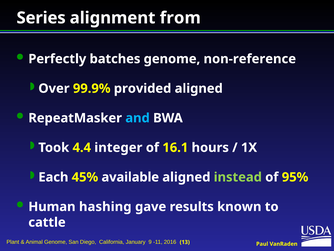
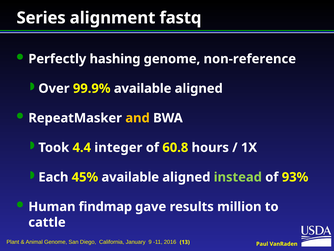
from: from -> fastq
batches: batches -> hashing
99.9% provided: provided -> available
and colour: light blue -> yellow
16.1: 16.1 -> 60.8
95%: 95% -> 93%
hashing: hashing -> findmap
known: known -> million
